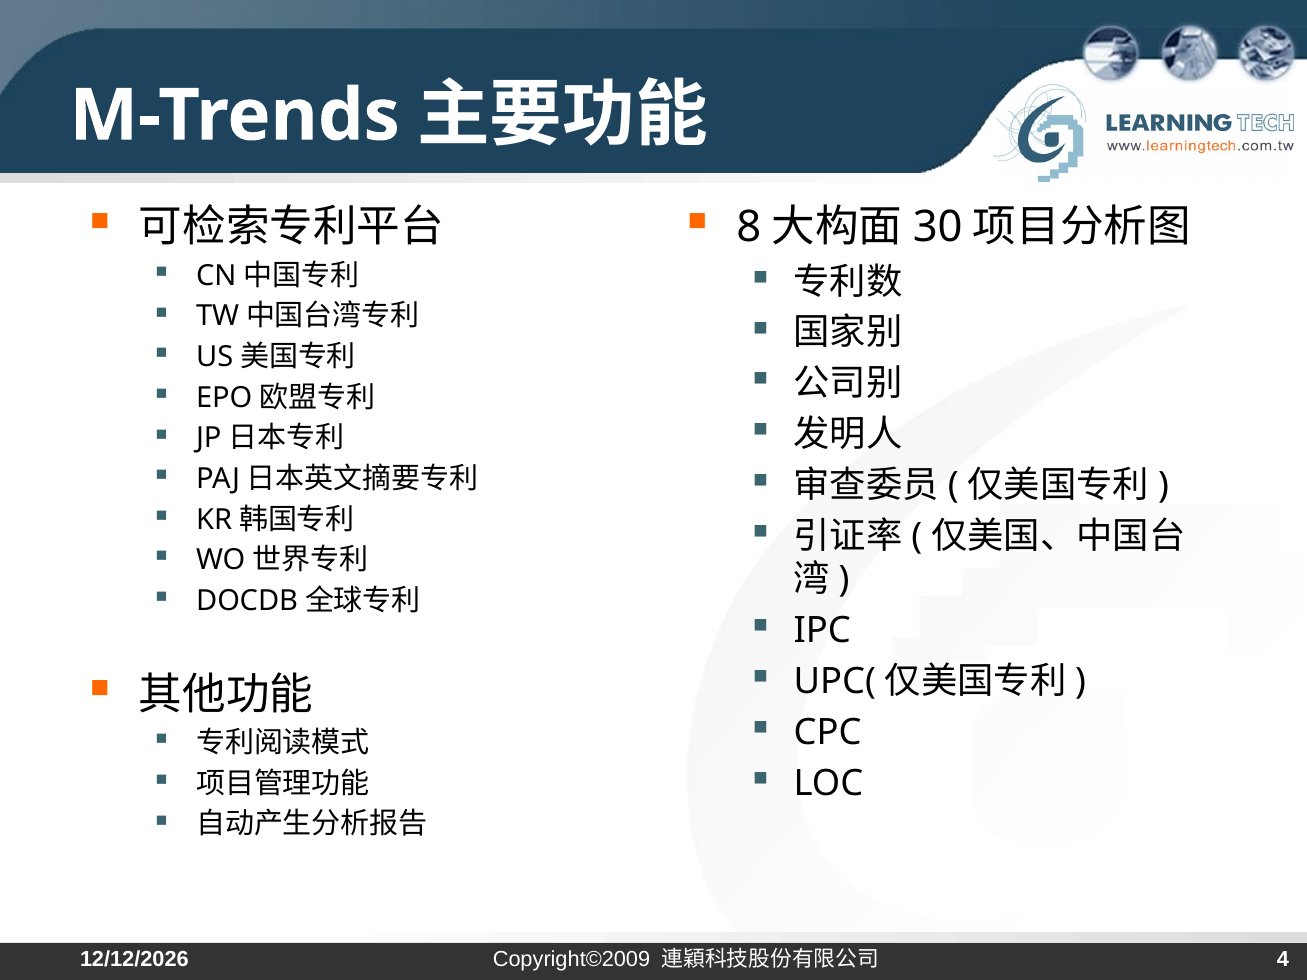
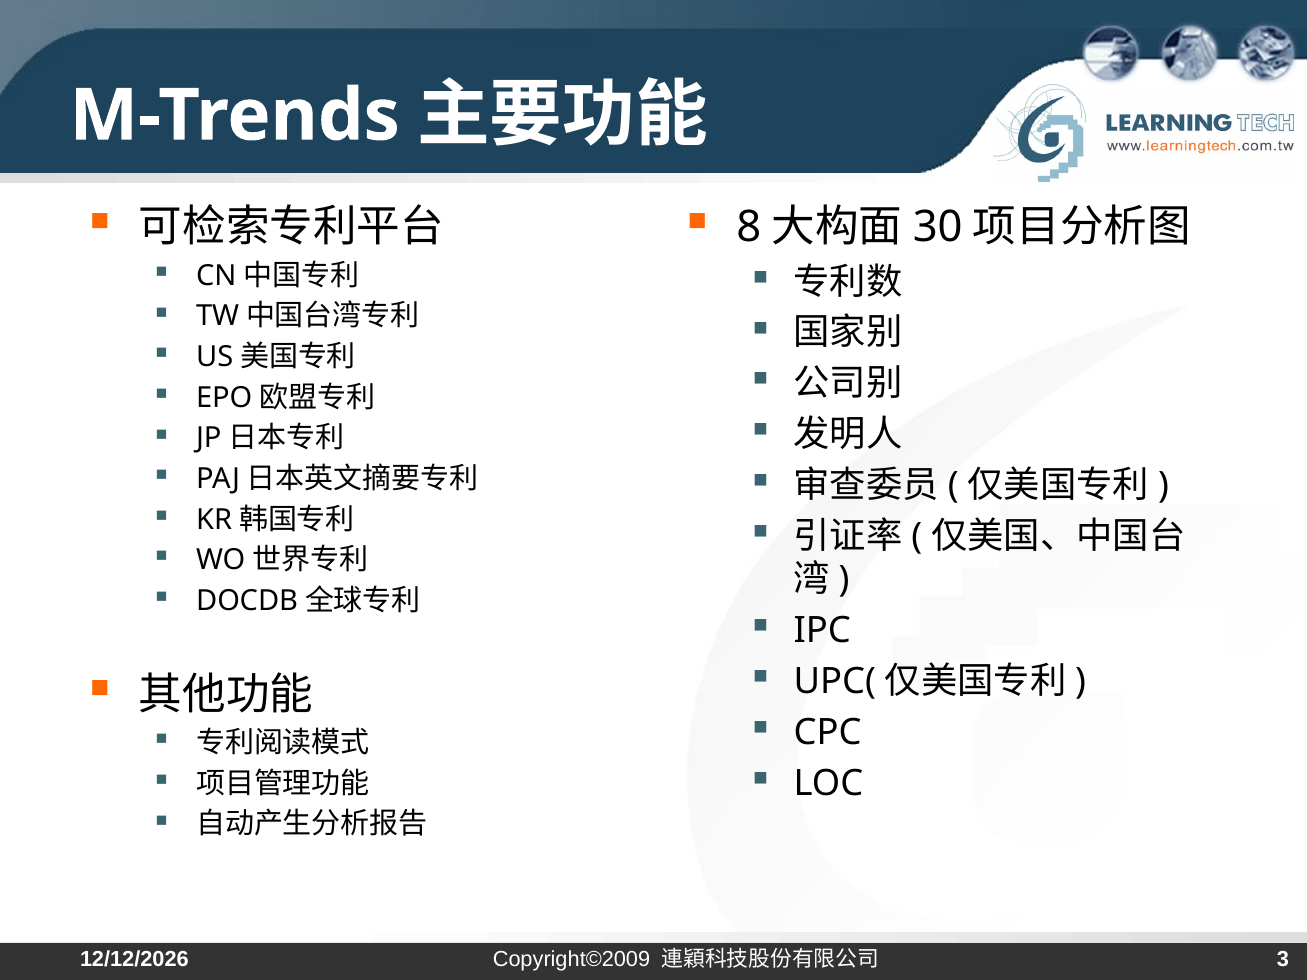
4: 4 -> 3
